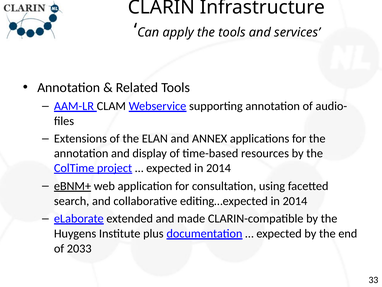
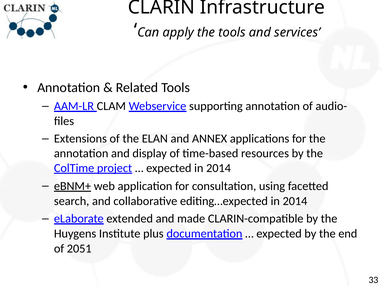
2033: 2033 -> 2051
